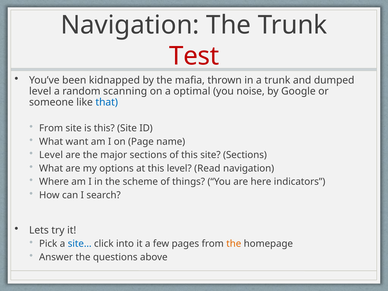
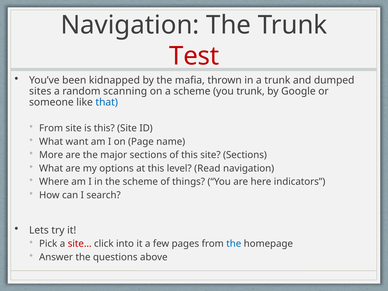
level at (40, 91): level -> sites
a optimal: optimal -> scheme
you noise: noise -> trunk
Level at (51, 155): Level -> More
site… colour: blue -> red
the at (234, 244) colour: orange -> blue
